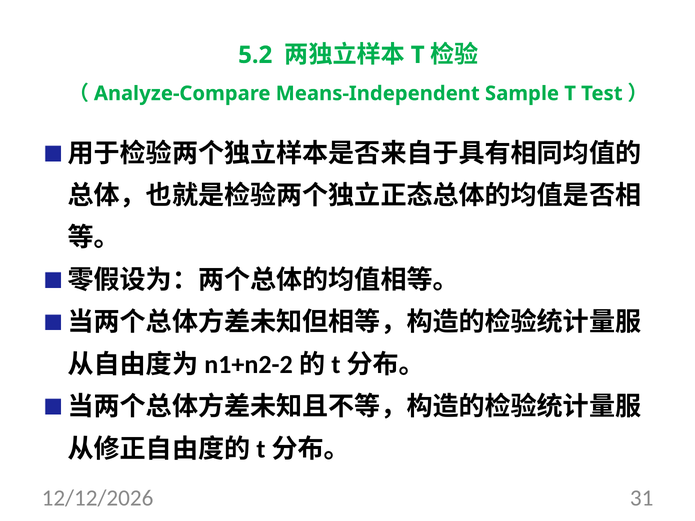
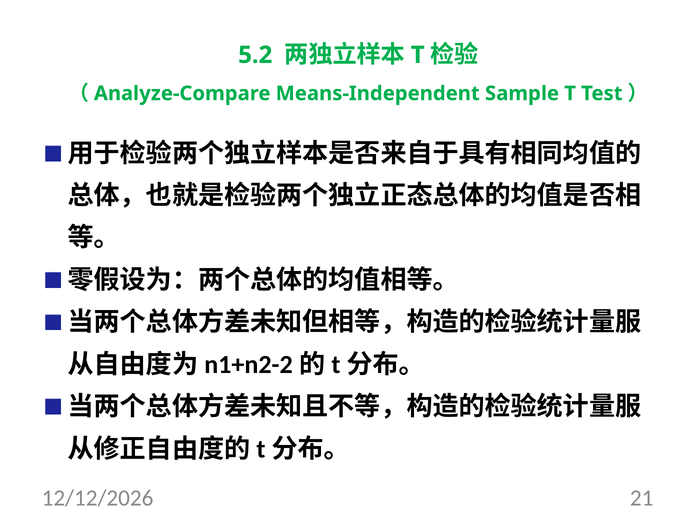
31: 31 -> 21
